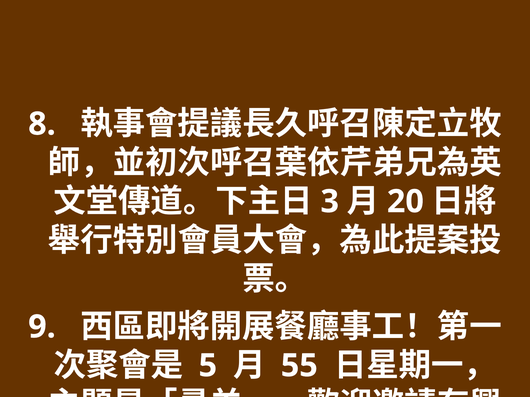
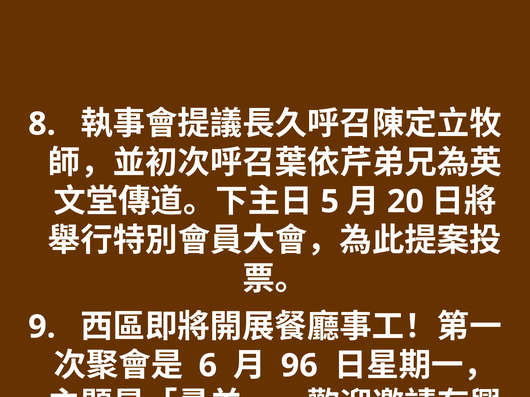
3: 3 -> 5
5: 5 -> 6
55: 55 -> 96
